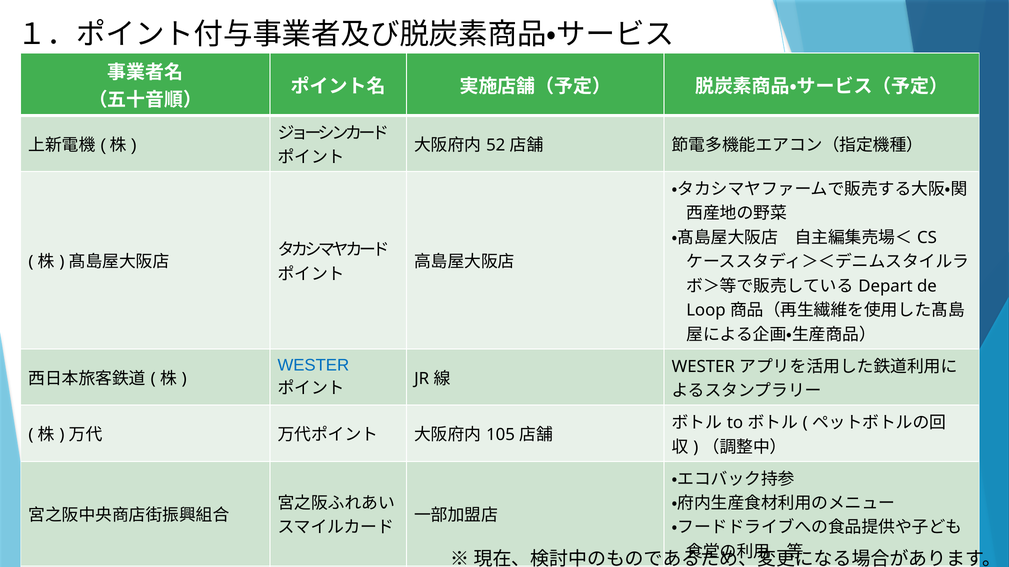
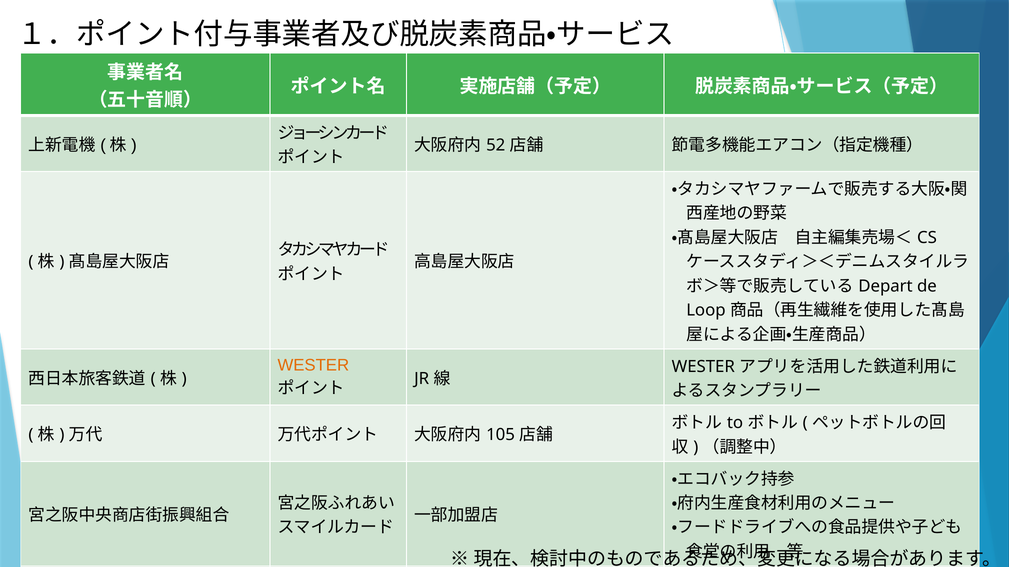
WESTER at (313, 365) colour: blue -> orange
